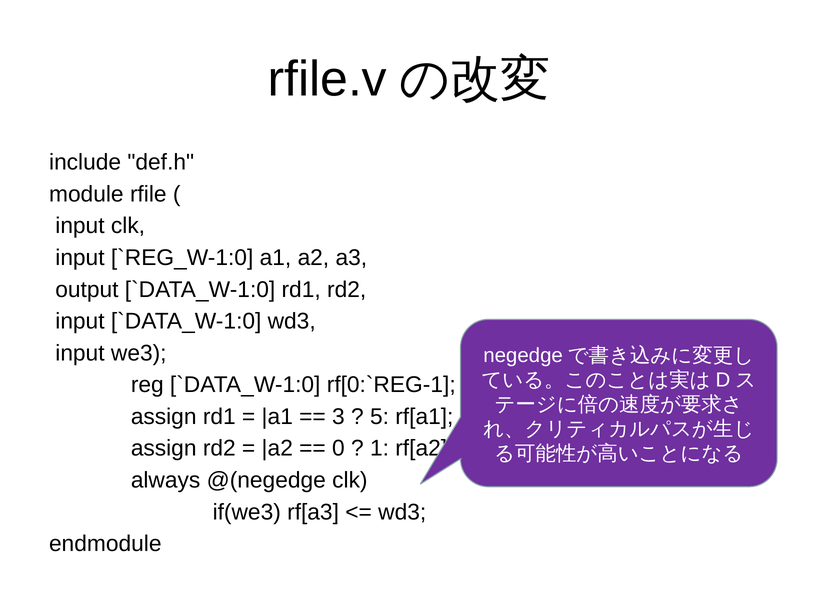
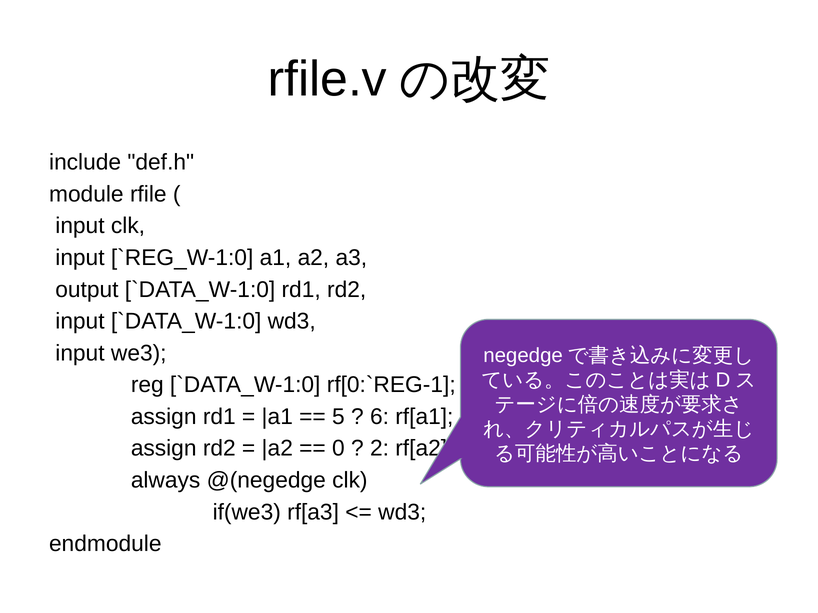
3: 3 -> 5
5: 5 -> 6
1: 1 -> 2
